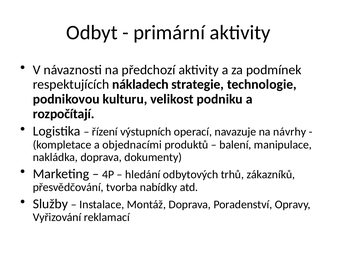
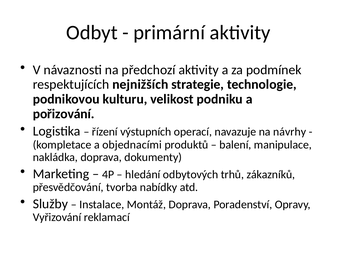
nákladech: nákladech -> nejnižších
rozpočítají: rozpočítají -> pořizování
